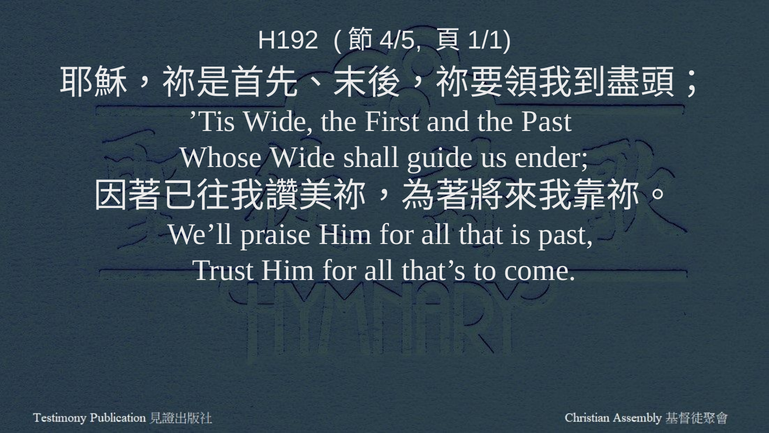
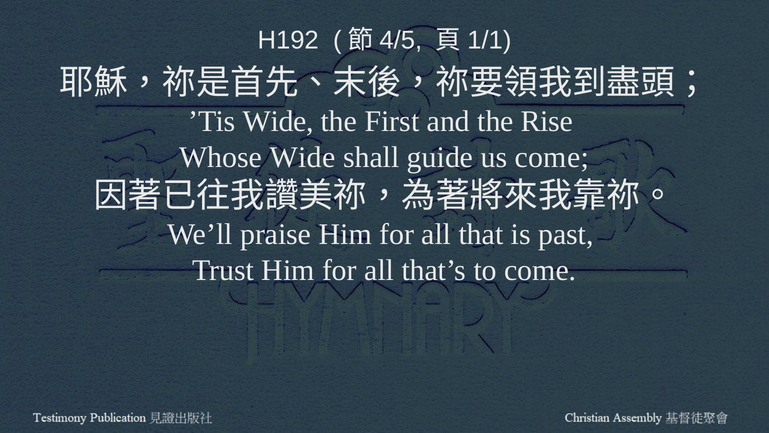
the Past: Past -> Rise
us ender: ender -> come
